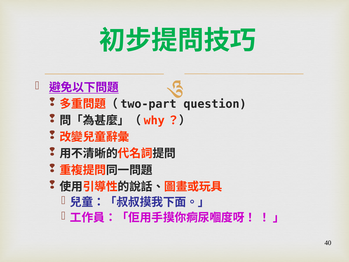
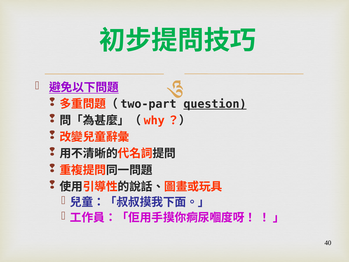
question underline: none -> present
